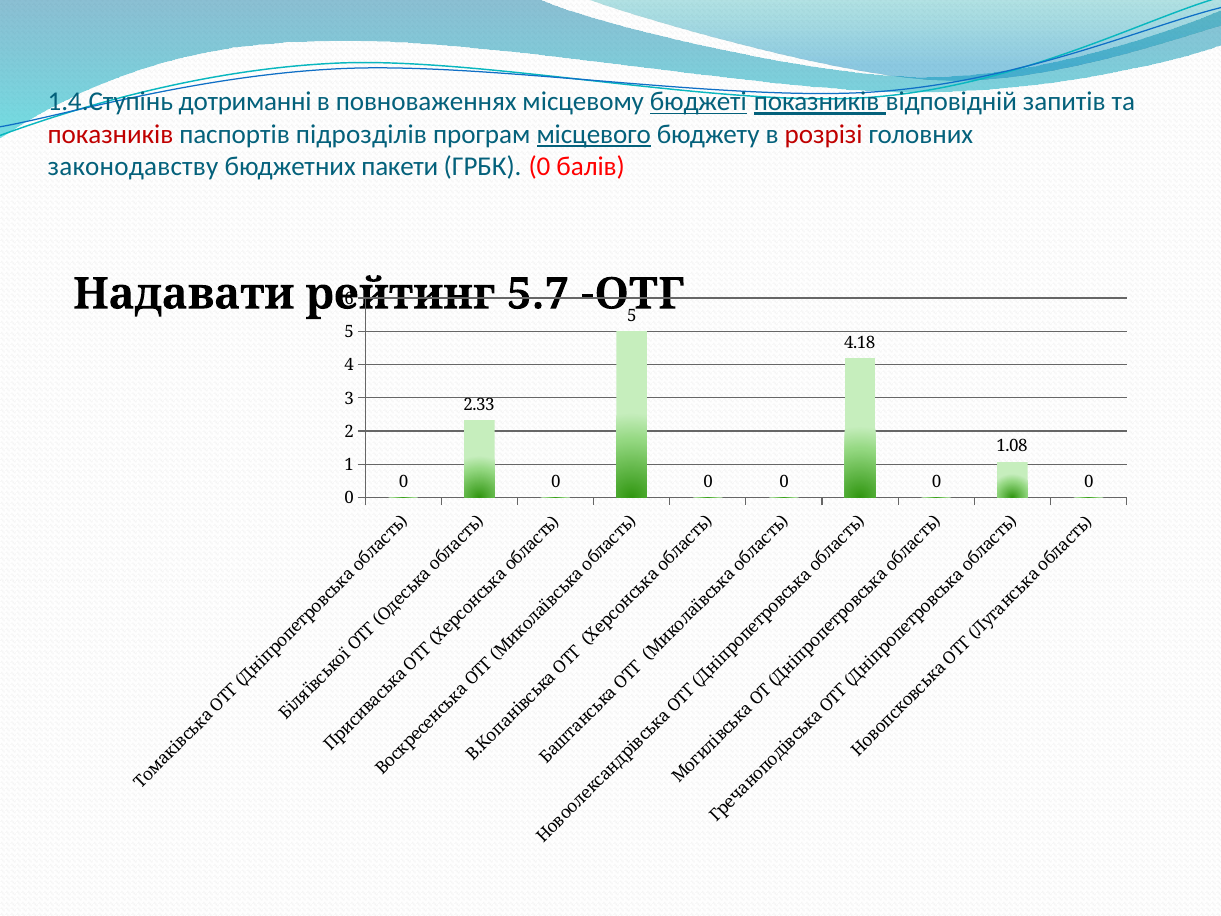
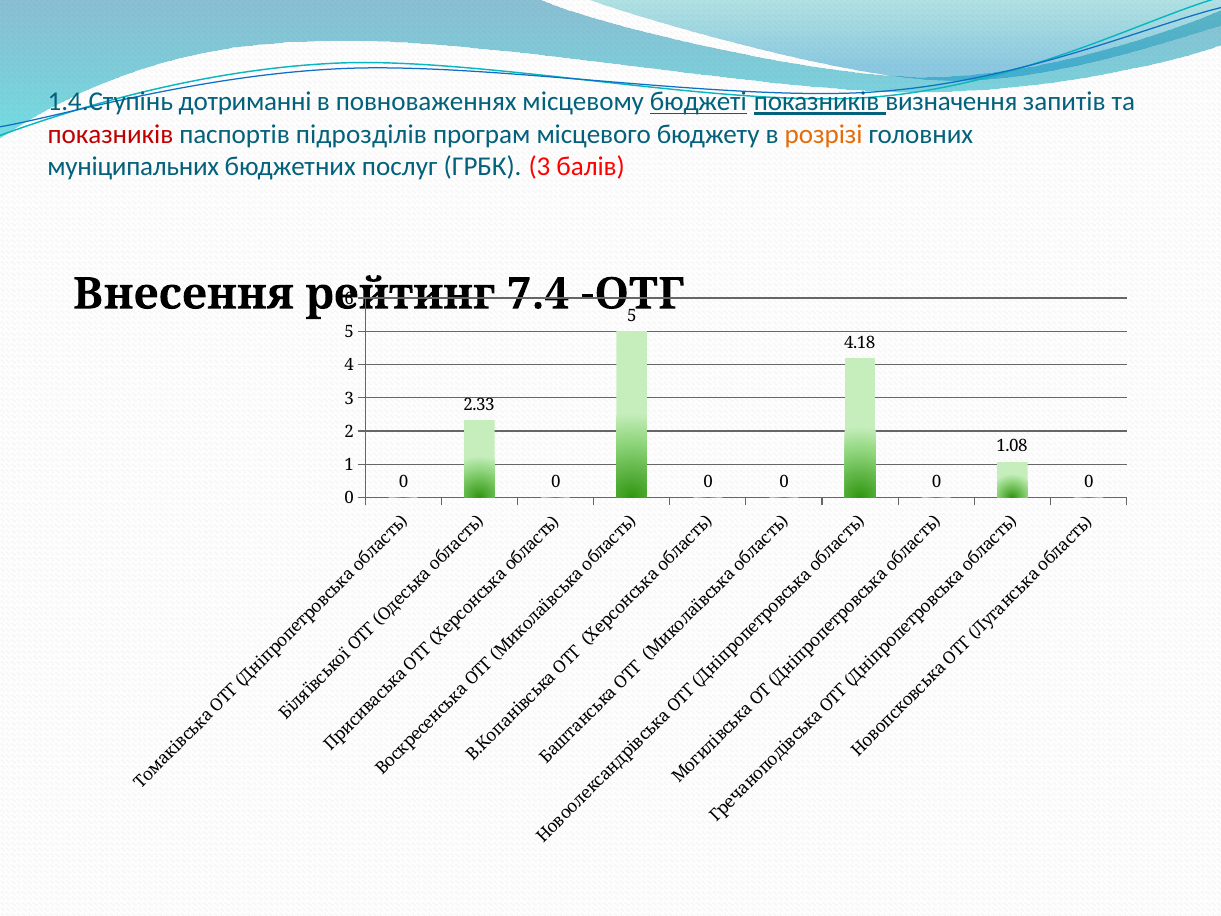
відповідній: відповідній -> визначення
місцевого underline: present -> none
розрізі colour: red -> orange
законодавству: законодавству -> муніципальних
пакети: пакети -> послуг
ГРБК 0: 0 -> 3
Надавати: Надавати -> Внесення
5.7: 5.7 -> 7.4
